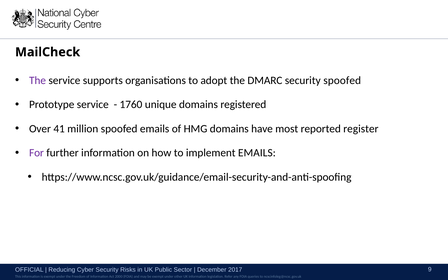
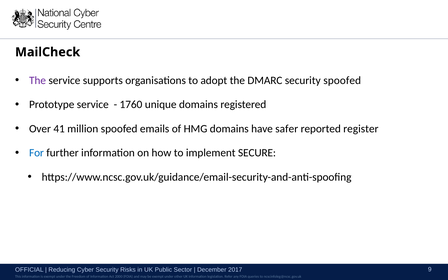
most: most -> safer
For colour: purple -> blue
implement EMAILS: EMAILS -> SECURE
